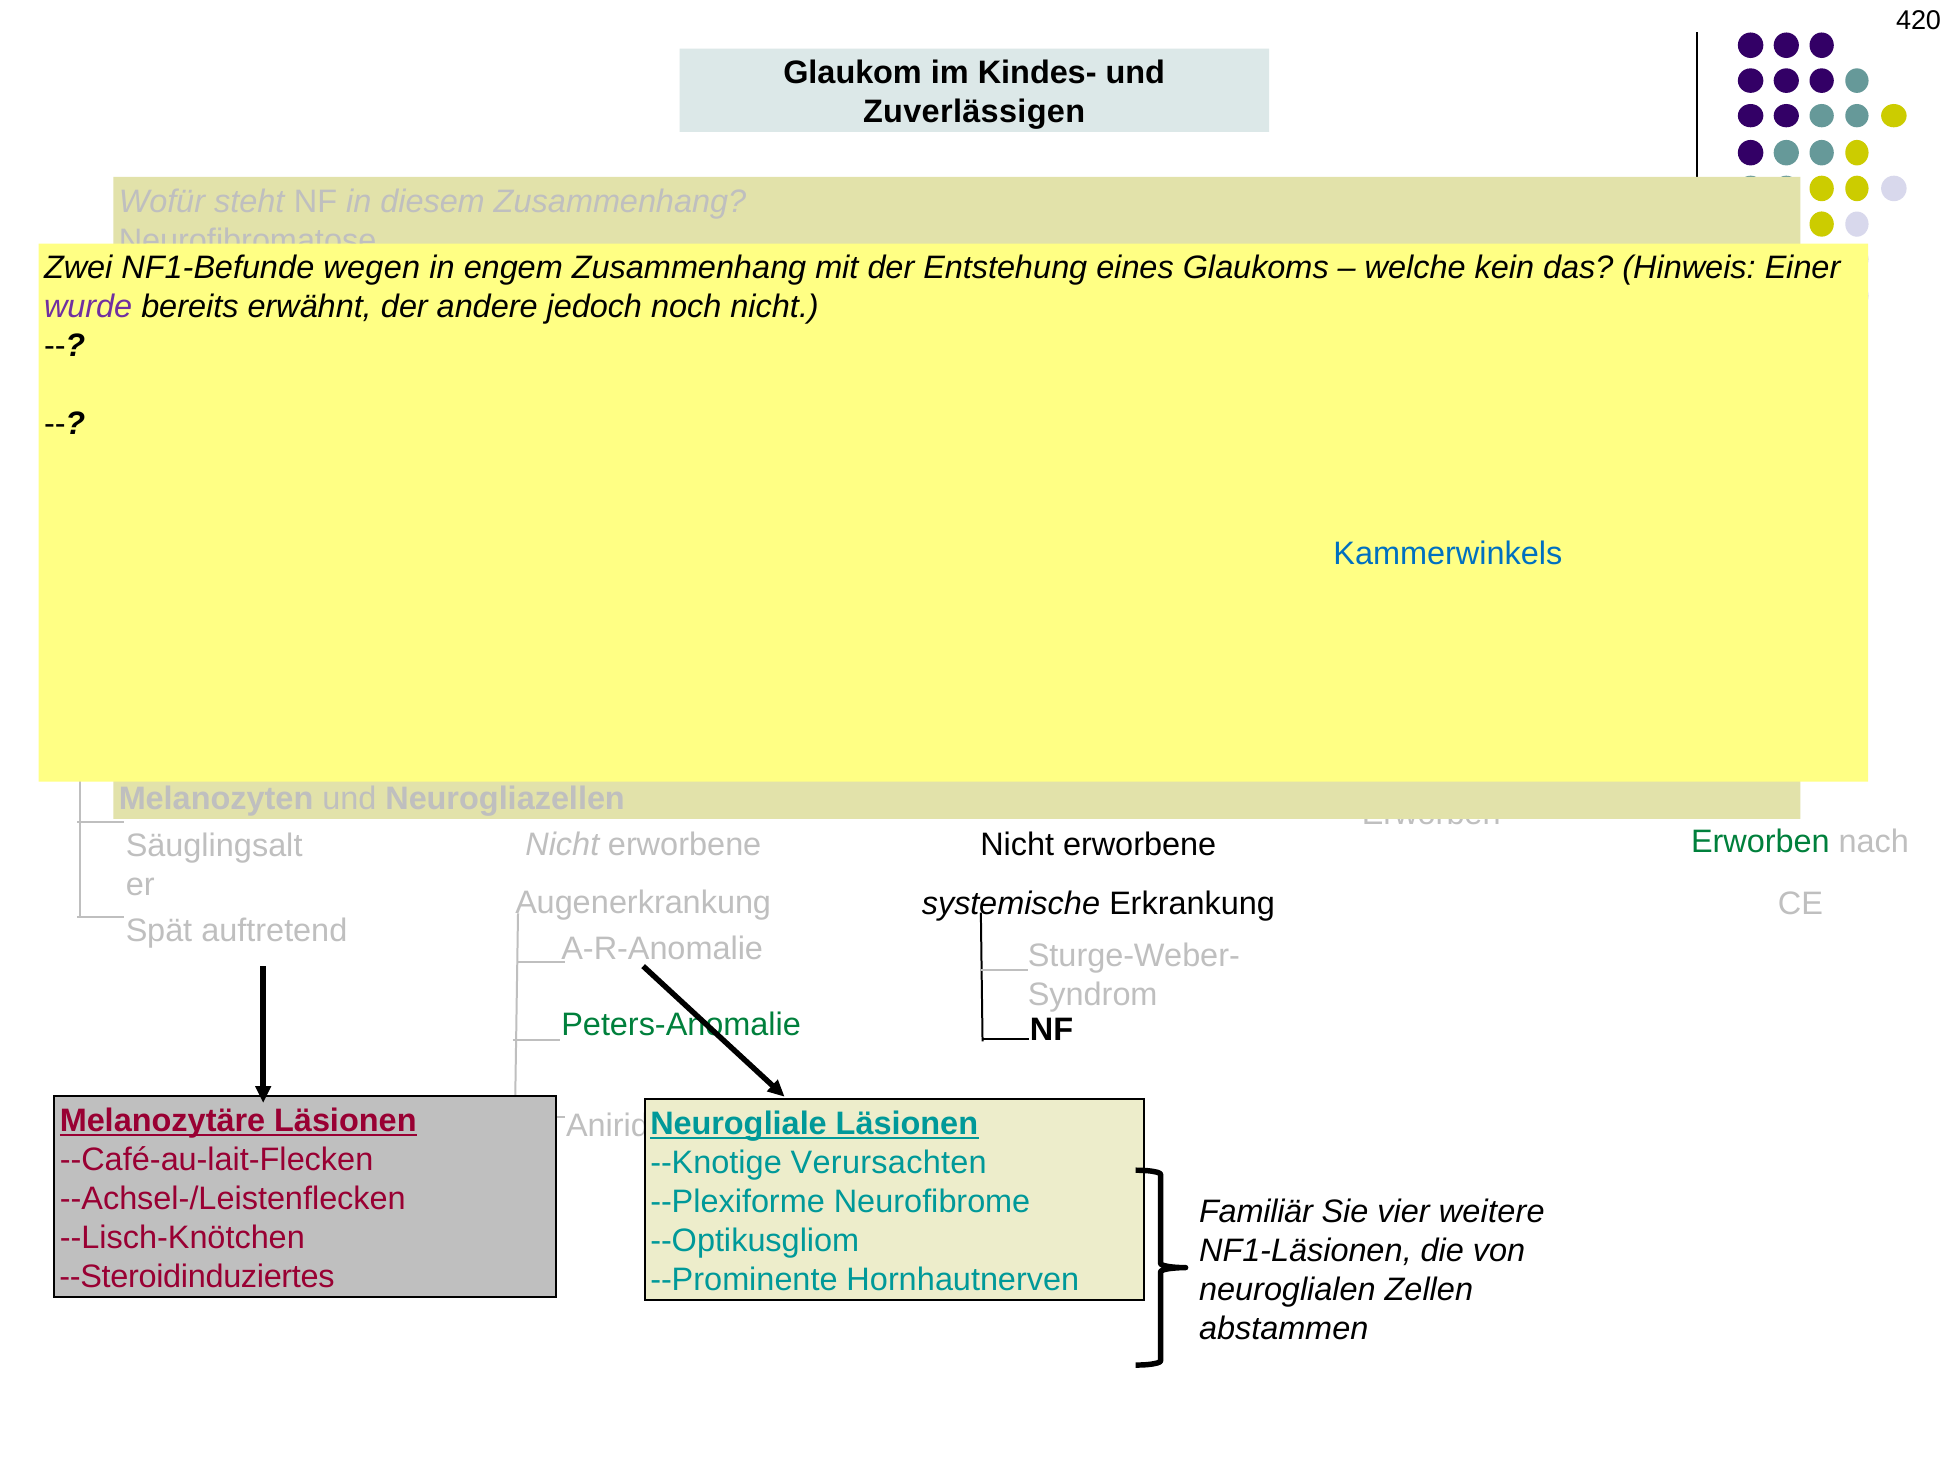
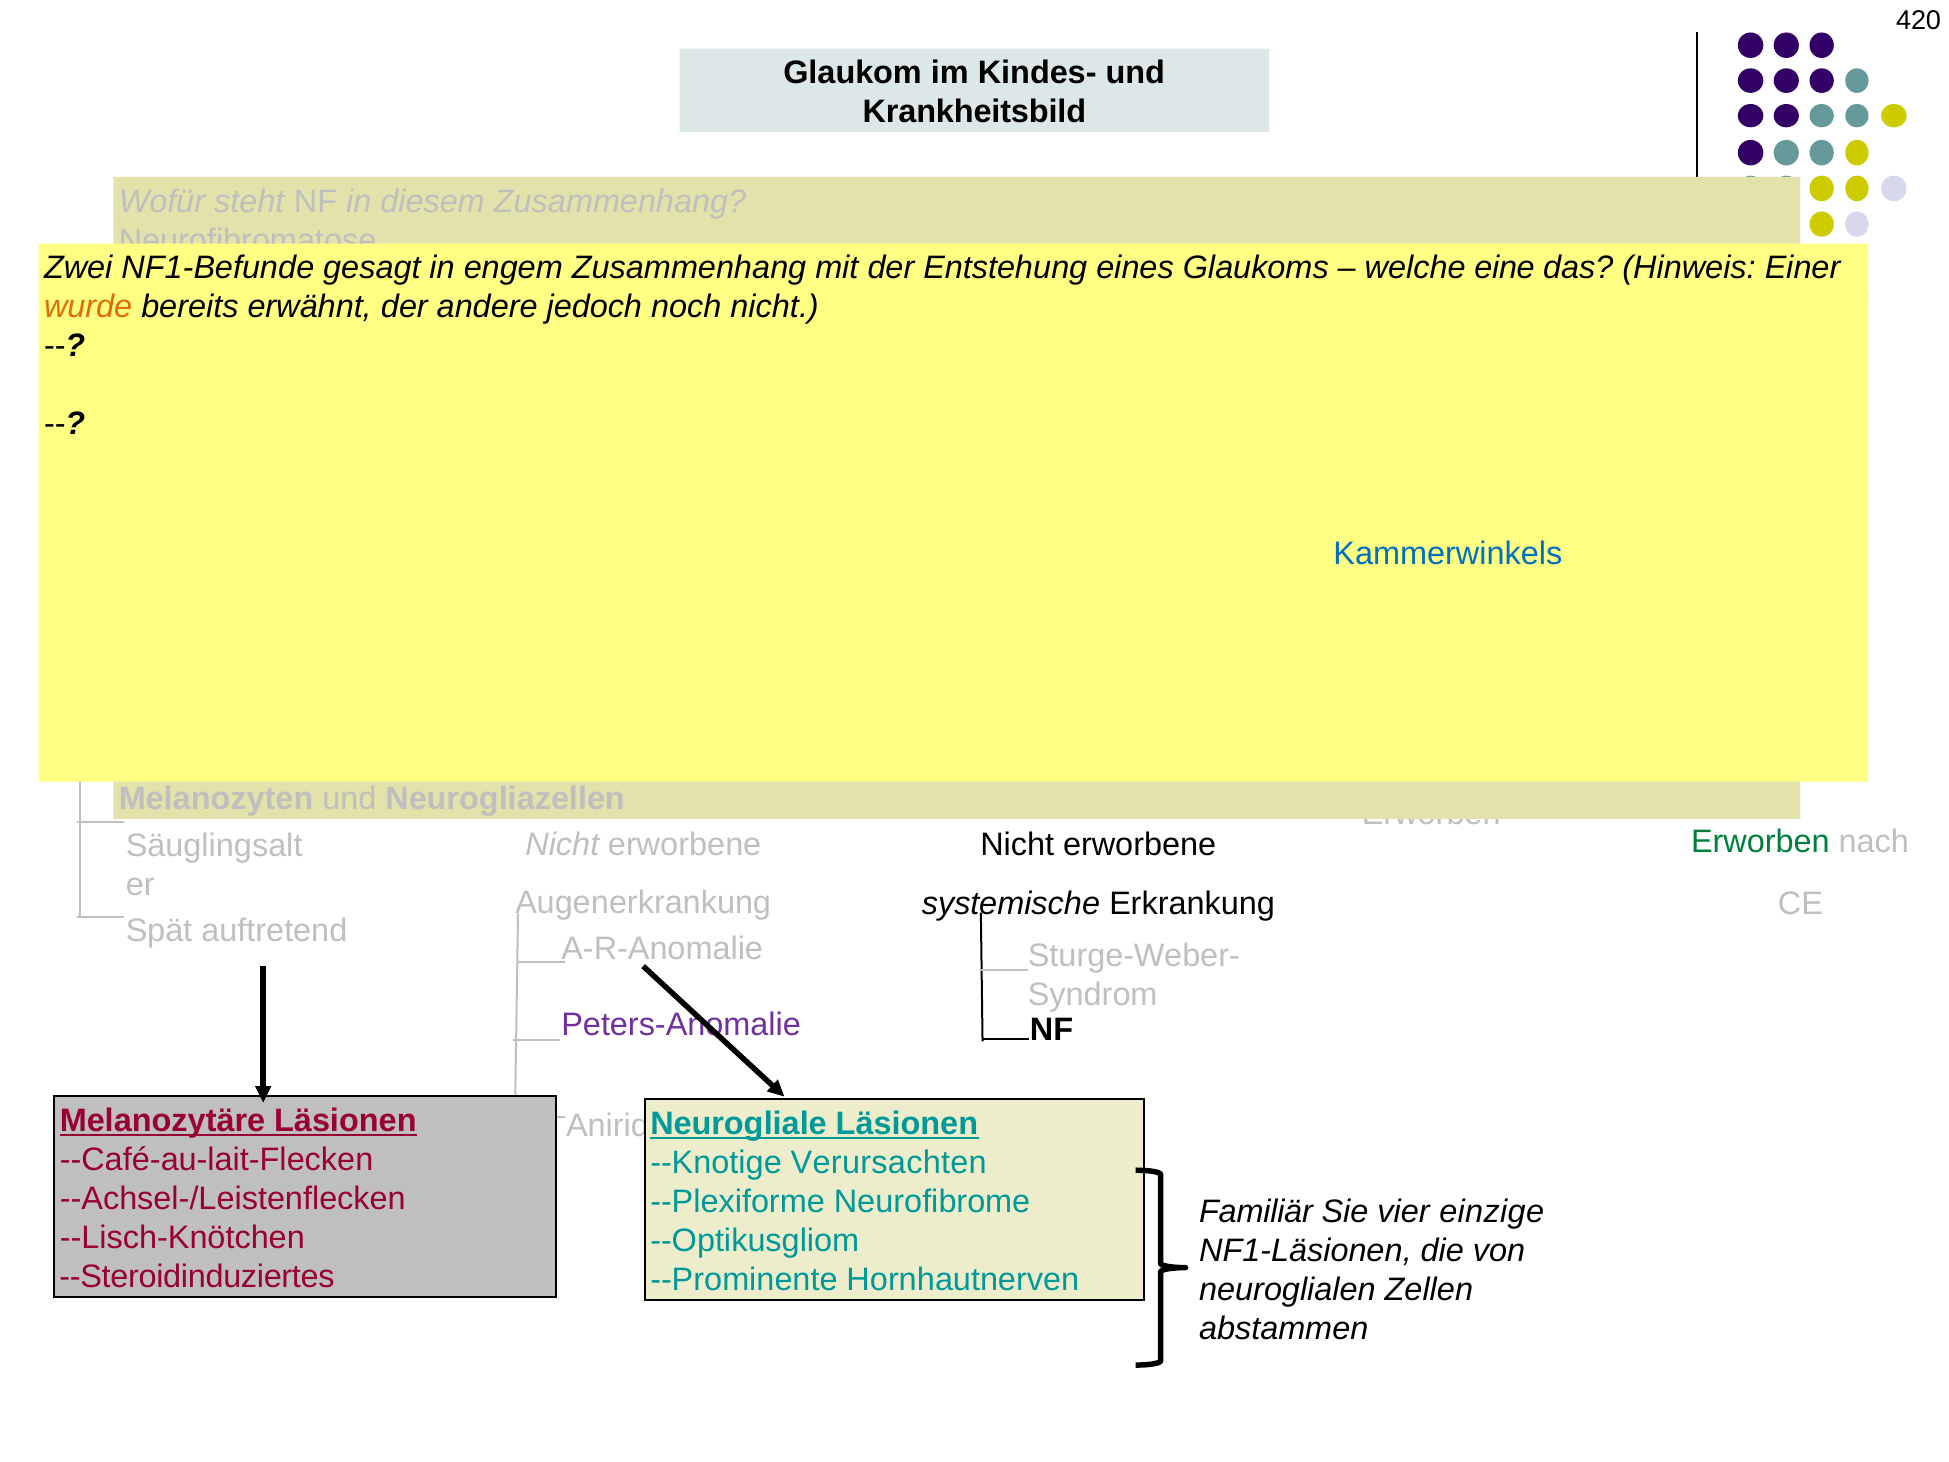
Zuverlässigen: Zuverlässigen -> Krankheitsbild
NF1-Befunde wegen: wegen -> gesagt
welche kein: kein -> eine
wurde colour: purple -> orange
Peters-Anomalie colour: green -> purple
weitere: weitere -> einzige
